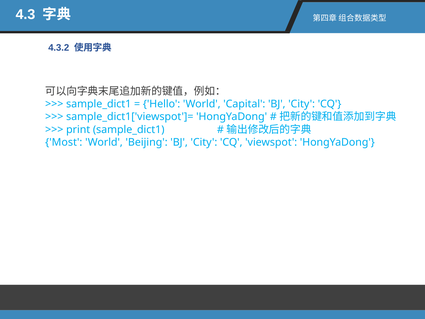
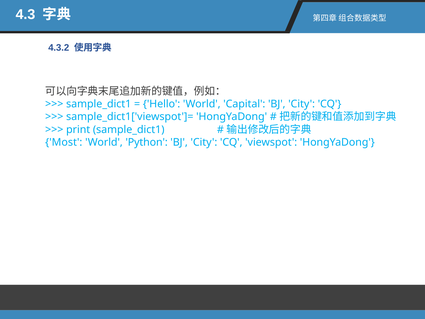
Beijing: Beijing -> Python
